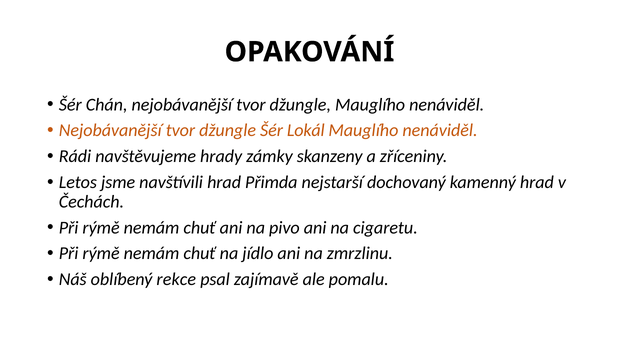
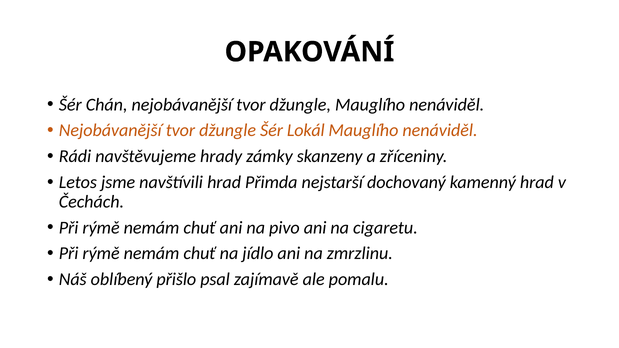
rekce: rekce -> přišlo
